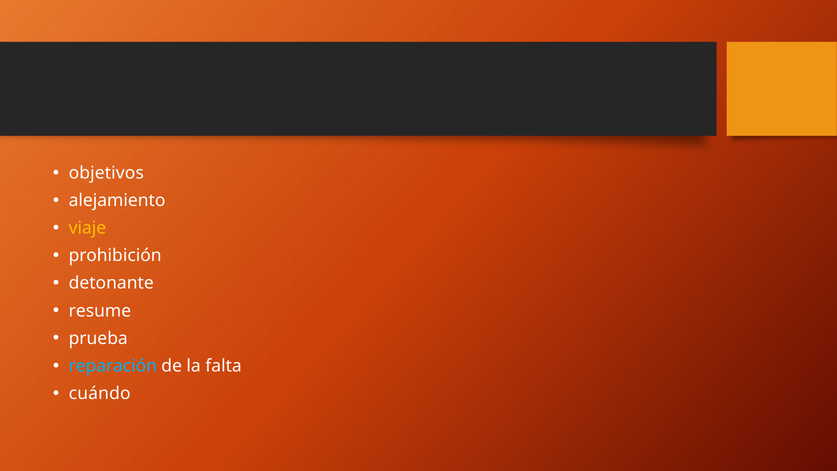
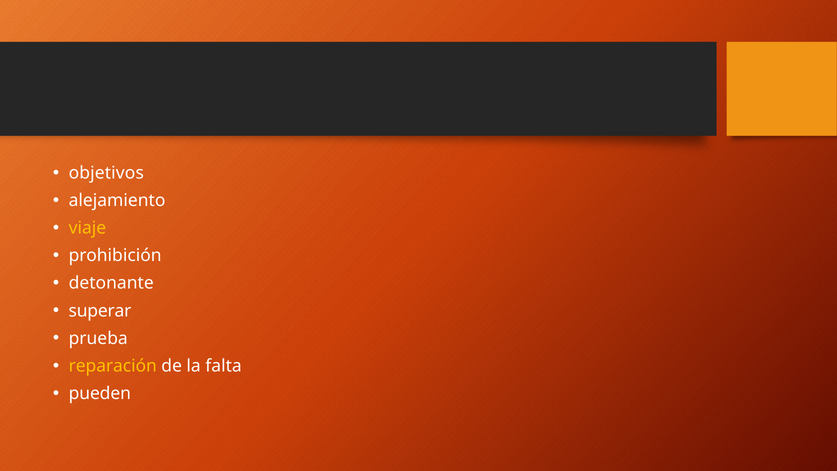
resume: resume -> superar
reparación colour: light blue -> yellow
cuándo: cuándo -> pueden
